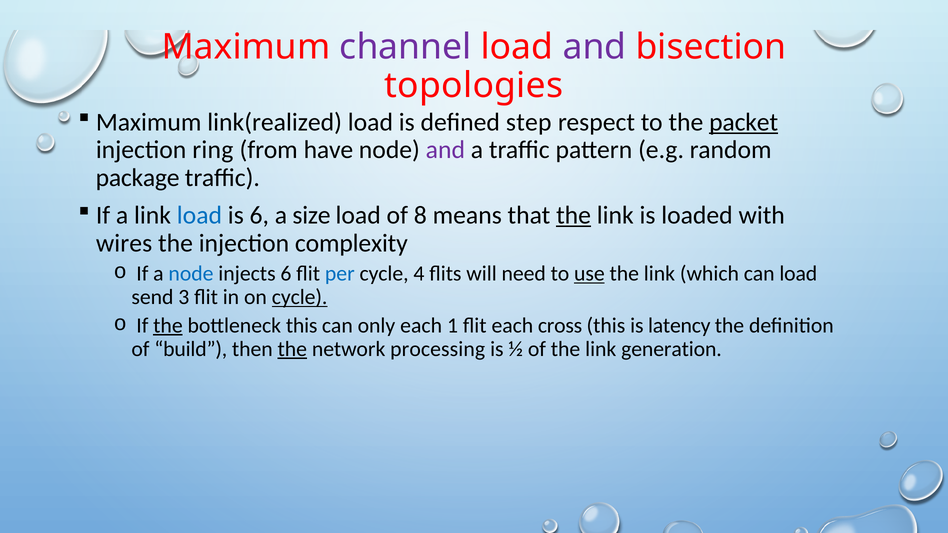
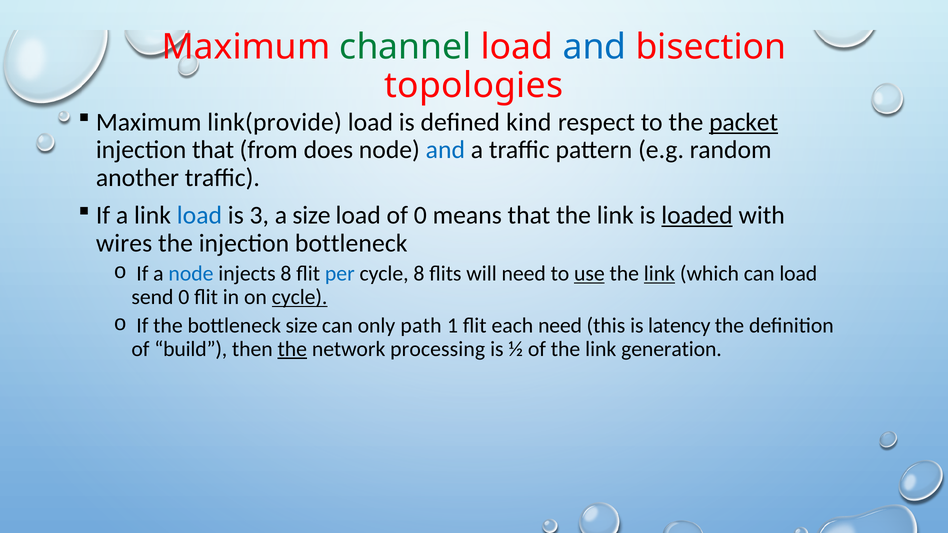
channel colour: purple -> green
and at (594, 47) colour: purple -> blue
link(realized: link(realized -> link(provide
step: step -> kind
injection ring: ring -> that
have: have -> does
and at (445, 150) colour: purple -> blue
package: package -> another
is 6: 6 -> 3
of 8: 8 -> 0
the at (574, 215) underline: present -> none
loaded underline: none -> present
injection complexity: complexity -> bottleneck
injects 6: 6 -> 8
cycle 4: 4 -> 8
link at (659, 274) underline: none -> present
send 3: 3 -> 0
the at (168, 326) underline: present -> none
bottleneck this: this -> size
only each: each -> path
each cross: cross -> need
